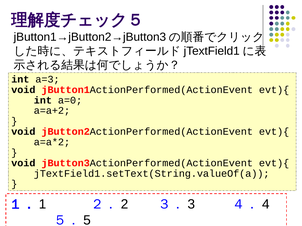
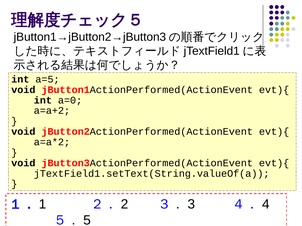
a=3: a=3 -> a=5
